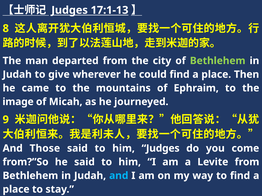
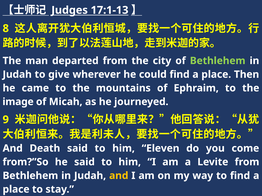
Those: Those -> Death
him Judges: Judges -> Eleven
and at (119, 176) colour: light blue -> yellow
